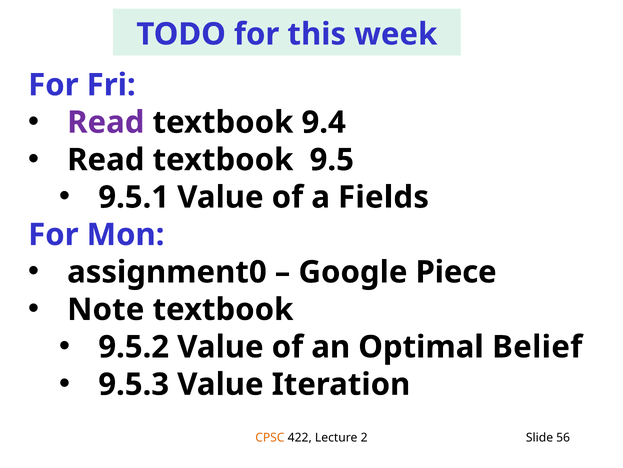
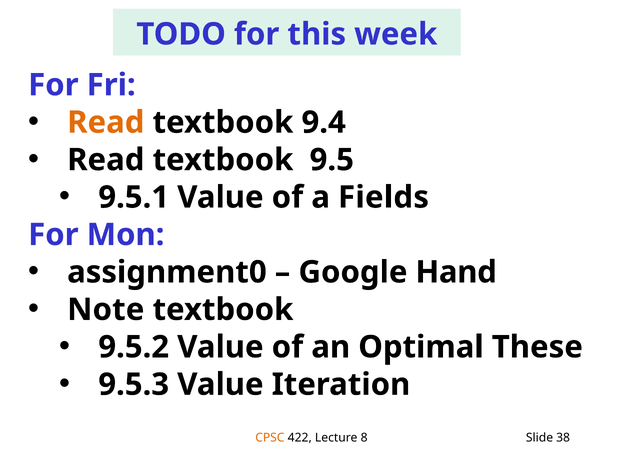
Read at (106, 122) colour: purple -> orange
Piece: Piece -> Hand
Belief: Belief -> These
2: 2 -> 8
56: 56 -> 38
